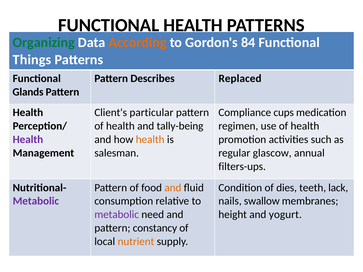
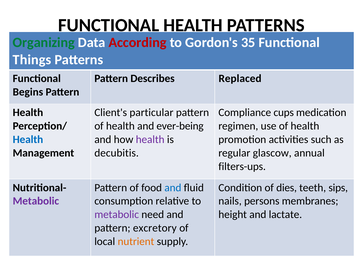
According colour: orange -> red
84: 84 -> 35
Glands: Glands -> Begins
tally-being: tally-being -> ever-being
Health at (28, 140) colour: purple -> blue
health at (150, 140) colour: orange -> purple
salesman: salesman -> decubitis
and at (173, 188) colour: orange -> blue
lack: lack -> sips
swallow: swallow -> persons
yogurt: yogurt -> lactate
constancy: constancy -> excretory
